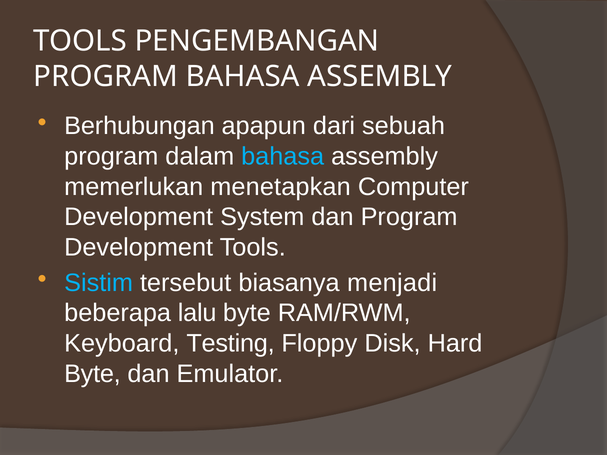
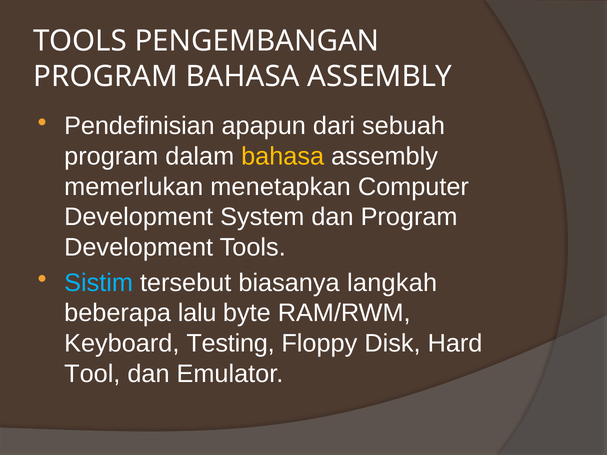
Berhubungan: Berhubungan -> Pendefinisian
bahasa at (283, 157) colour: light blue -> yellow
menjadi: menjadi -> langkah
Byte at (92, 374): Byte -> Tool
